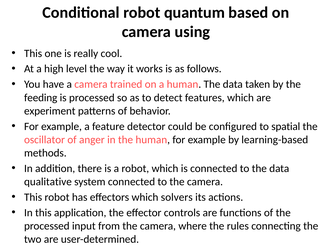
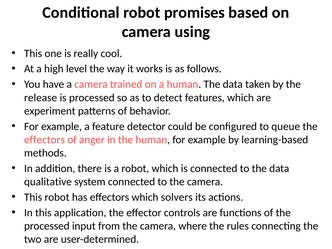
quantum: quantum -> promises
feeding: feeding -> release
spatial: spatial -> queue
oscillator at (45, 140): oscillator -> effectors
